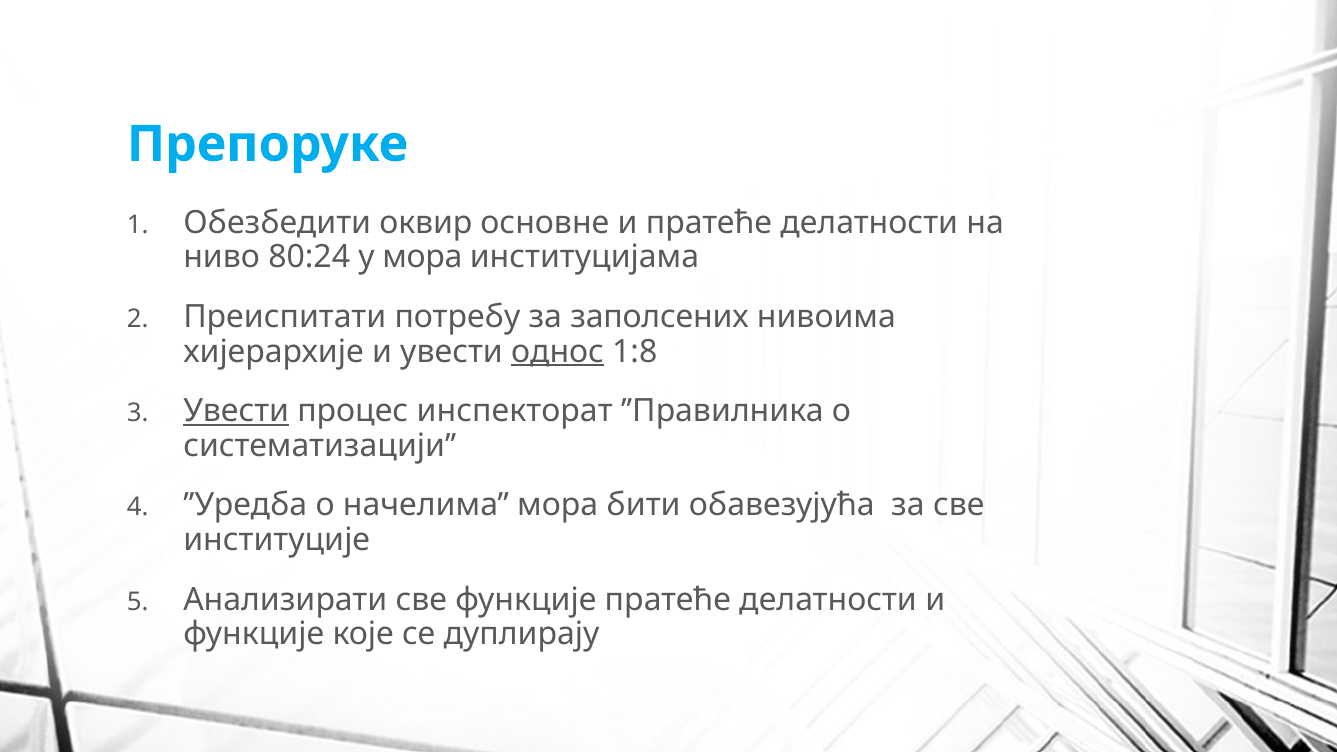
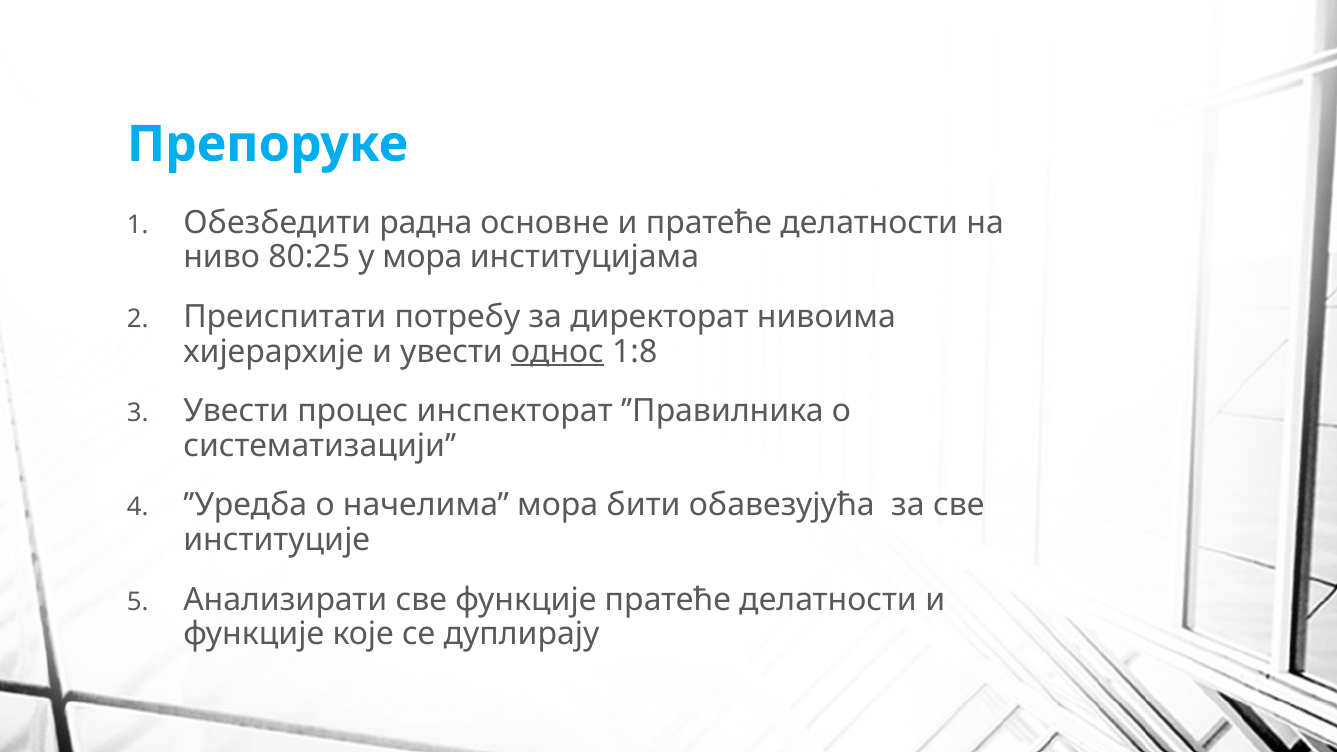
оквир: оквир -> радна
80:24: 80:24 -> 80:25
заполсених: заполсених -> директорат
Увести at (236, 411) underline: present -> none
